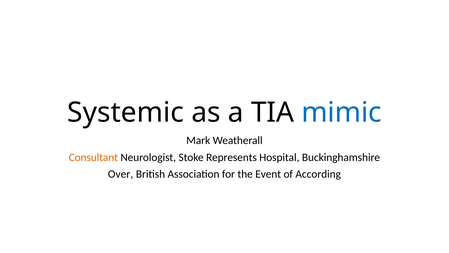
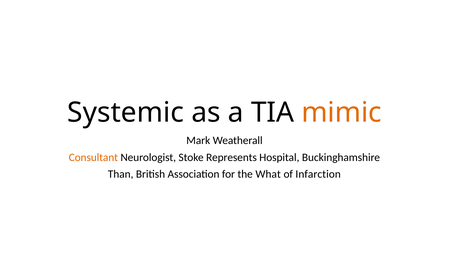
mimic colour: blue -> orange
Over: Over -> Than
Event: Event -> What
According: According -> Infarction
